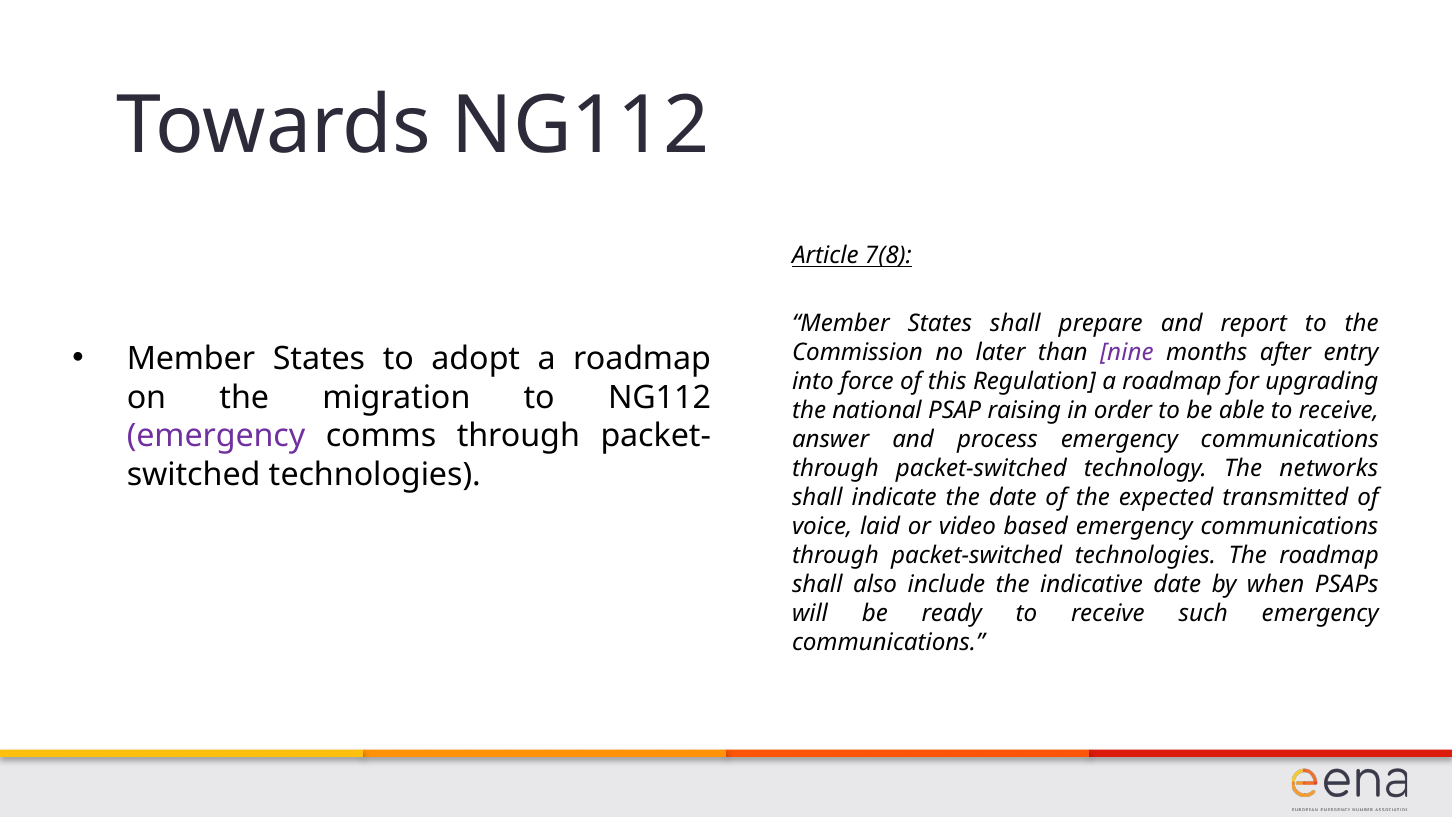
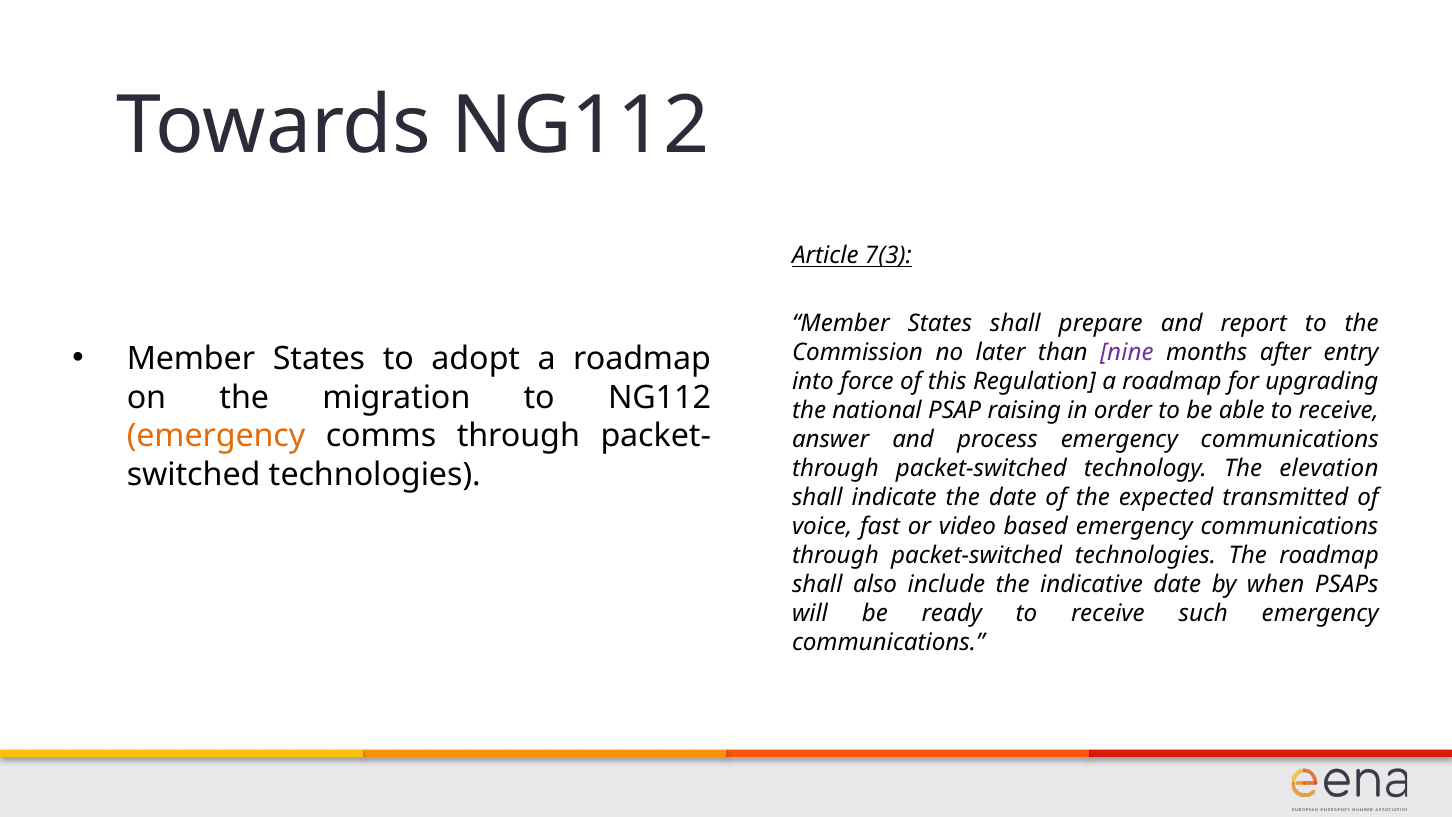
7(8: 7(8 -> 7(3
emergency at (216, 436) colour: purple -> orange
networks: networks -> elevation
laid: laid -> fast
